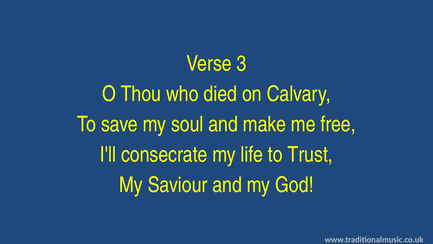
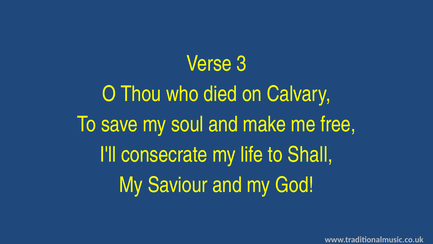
Trust: Trust -> Shall
